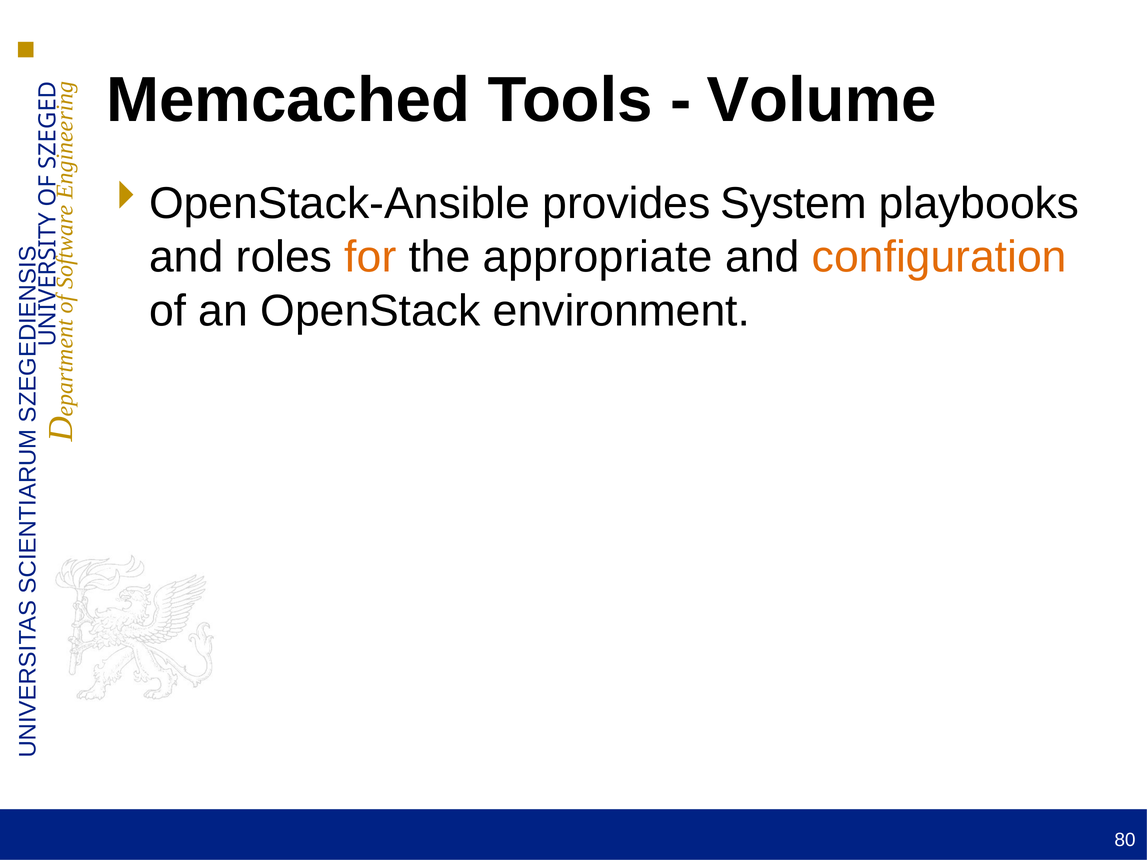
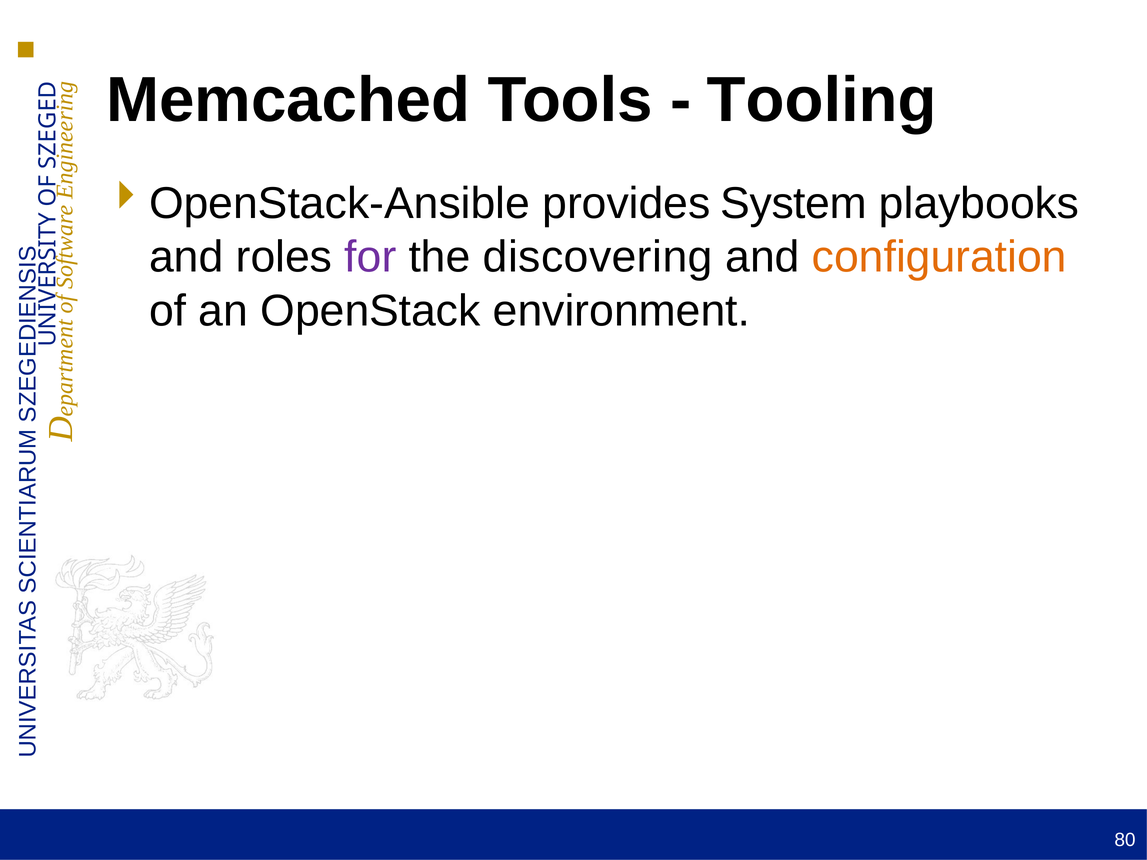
Volume: Volume -> Tooling
for colour: orange -> purple
appropriate: appropriate -> discovering
